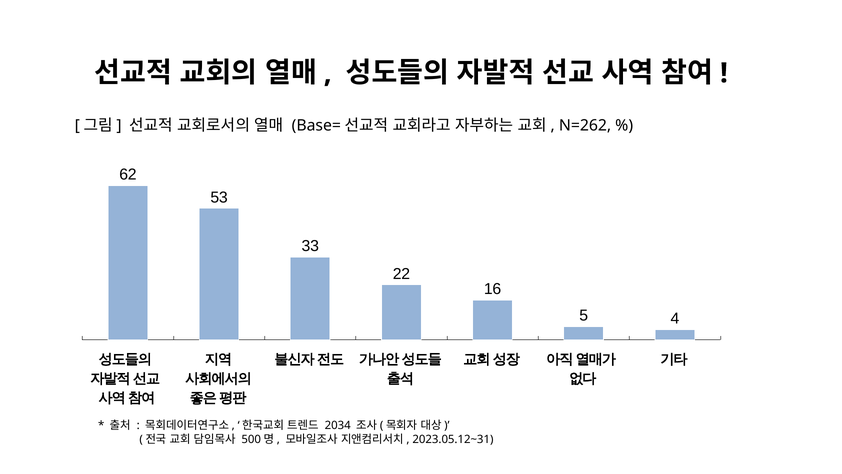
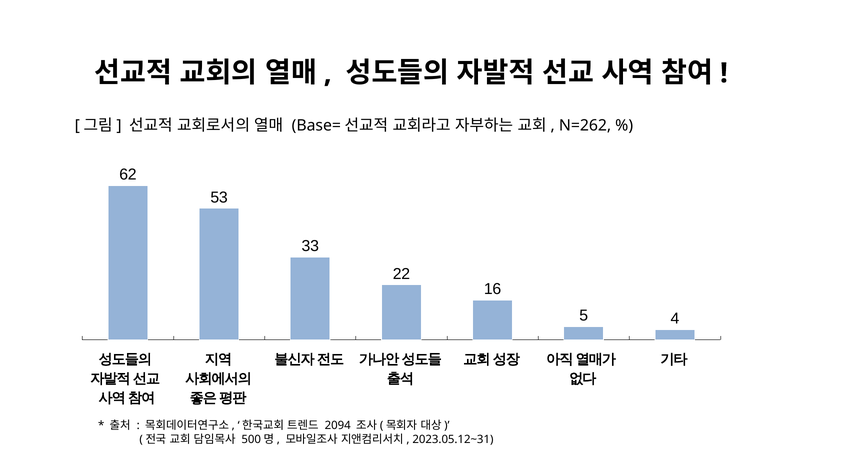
2034: 2034 -> 2094
